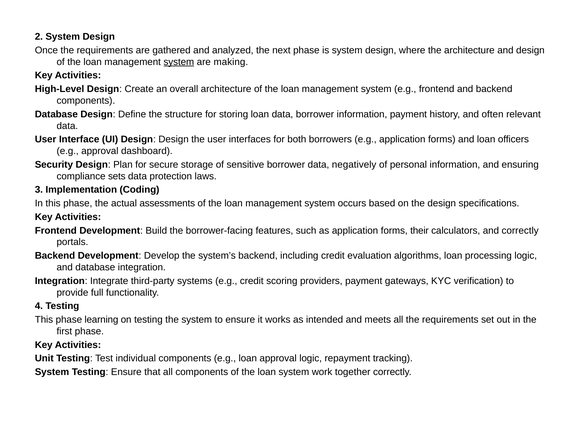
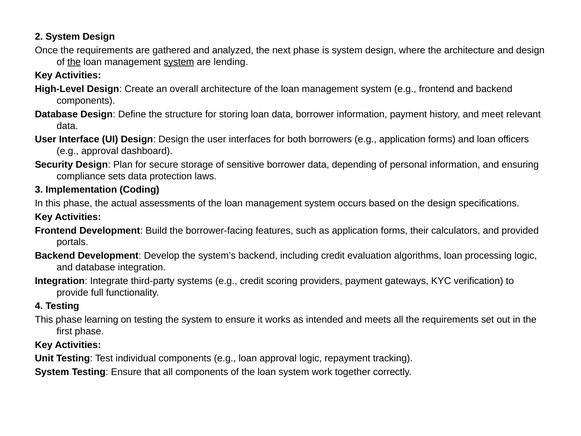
the at (74, 62) underline: none -> present
making: making -> lending
often: often -> meet
negatively: negatively -> depending
and correctly: correctly -> provided
